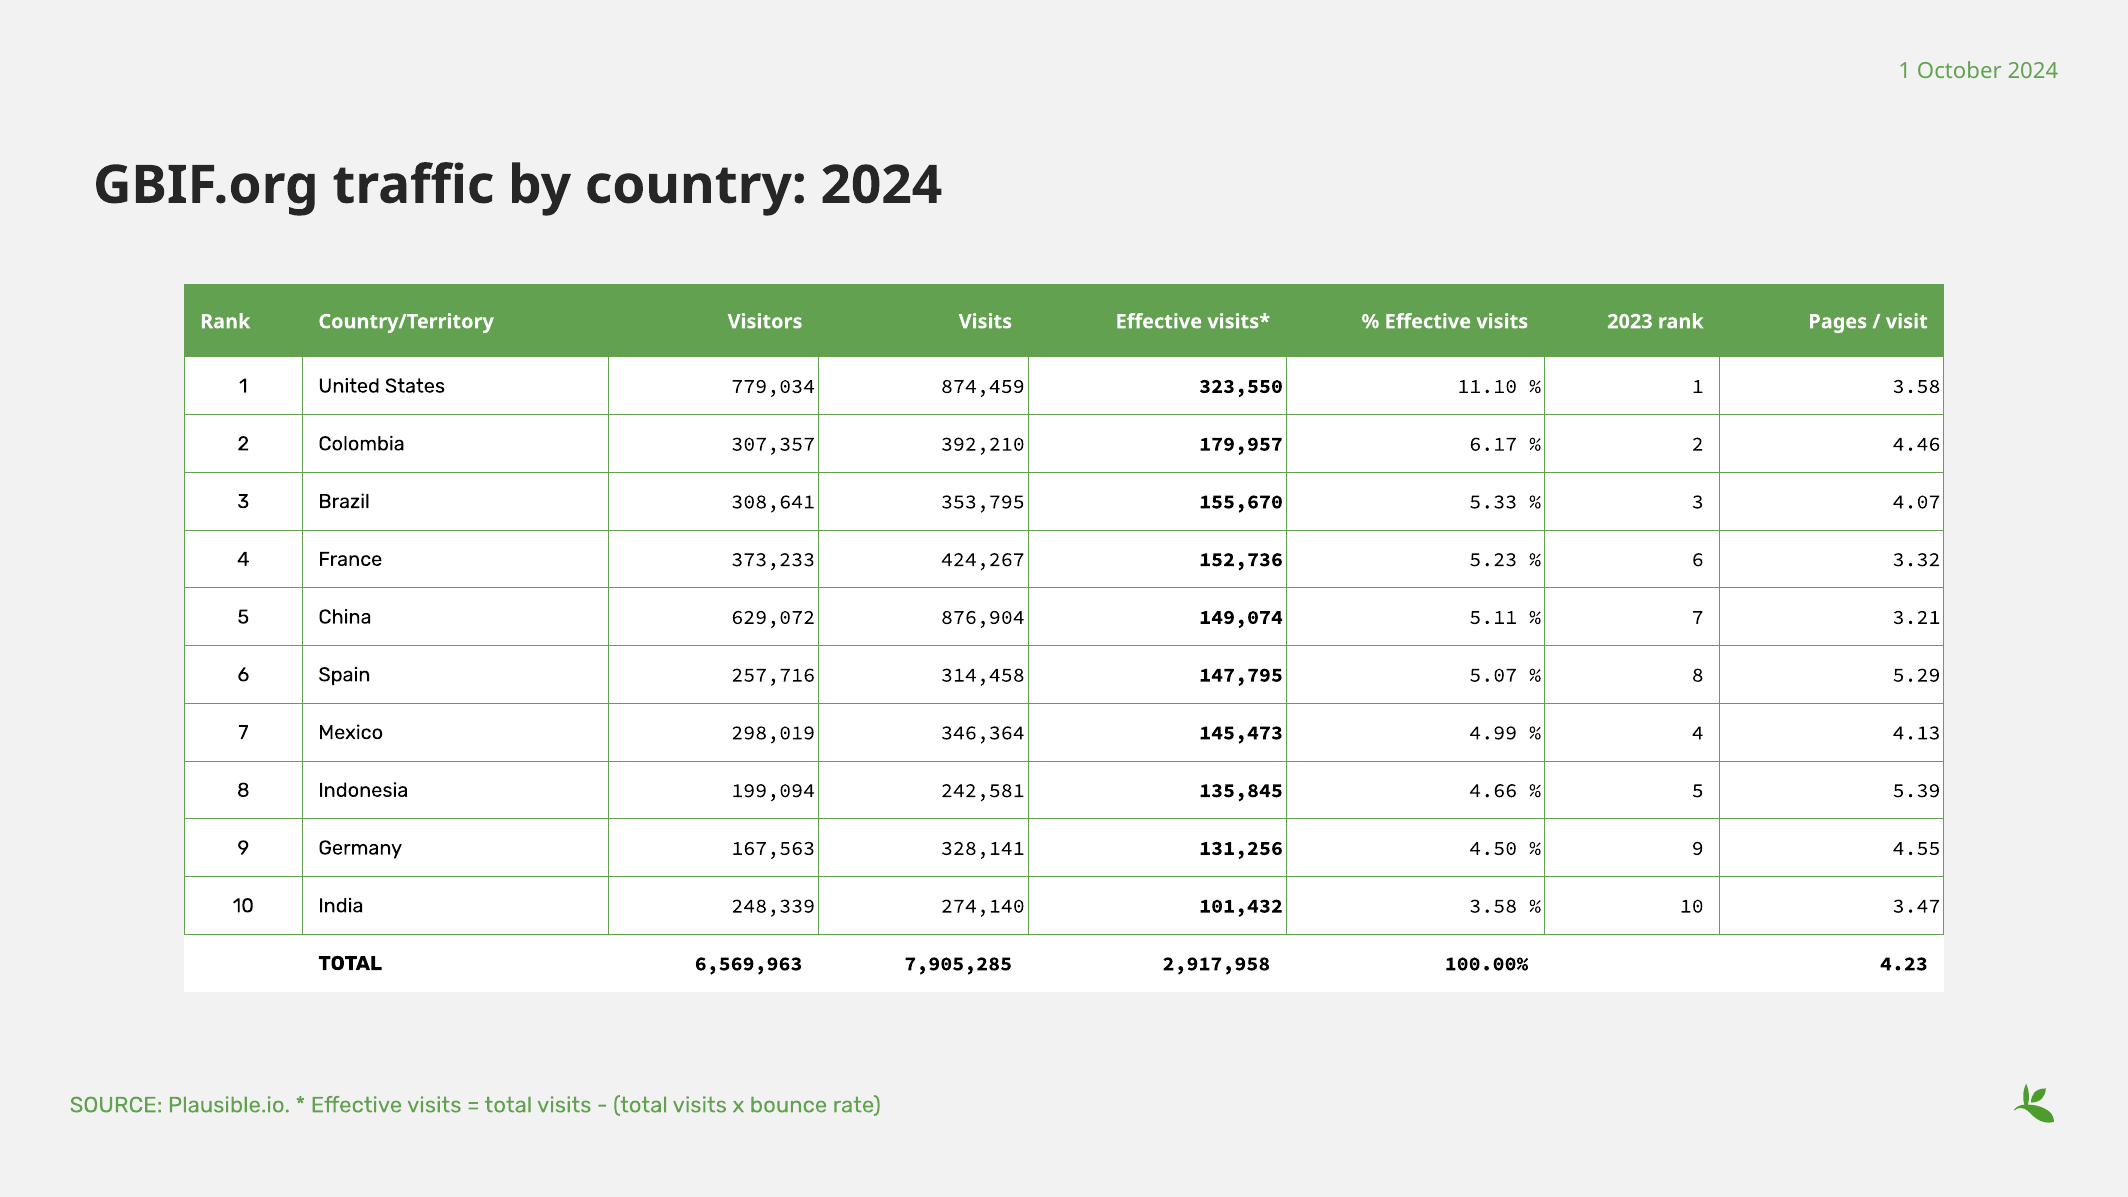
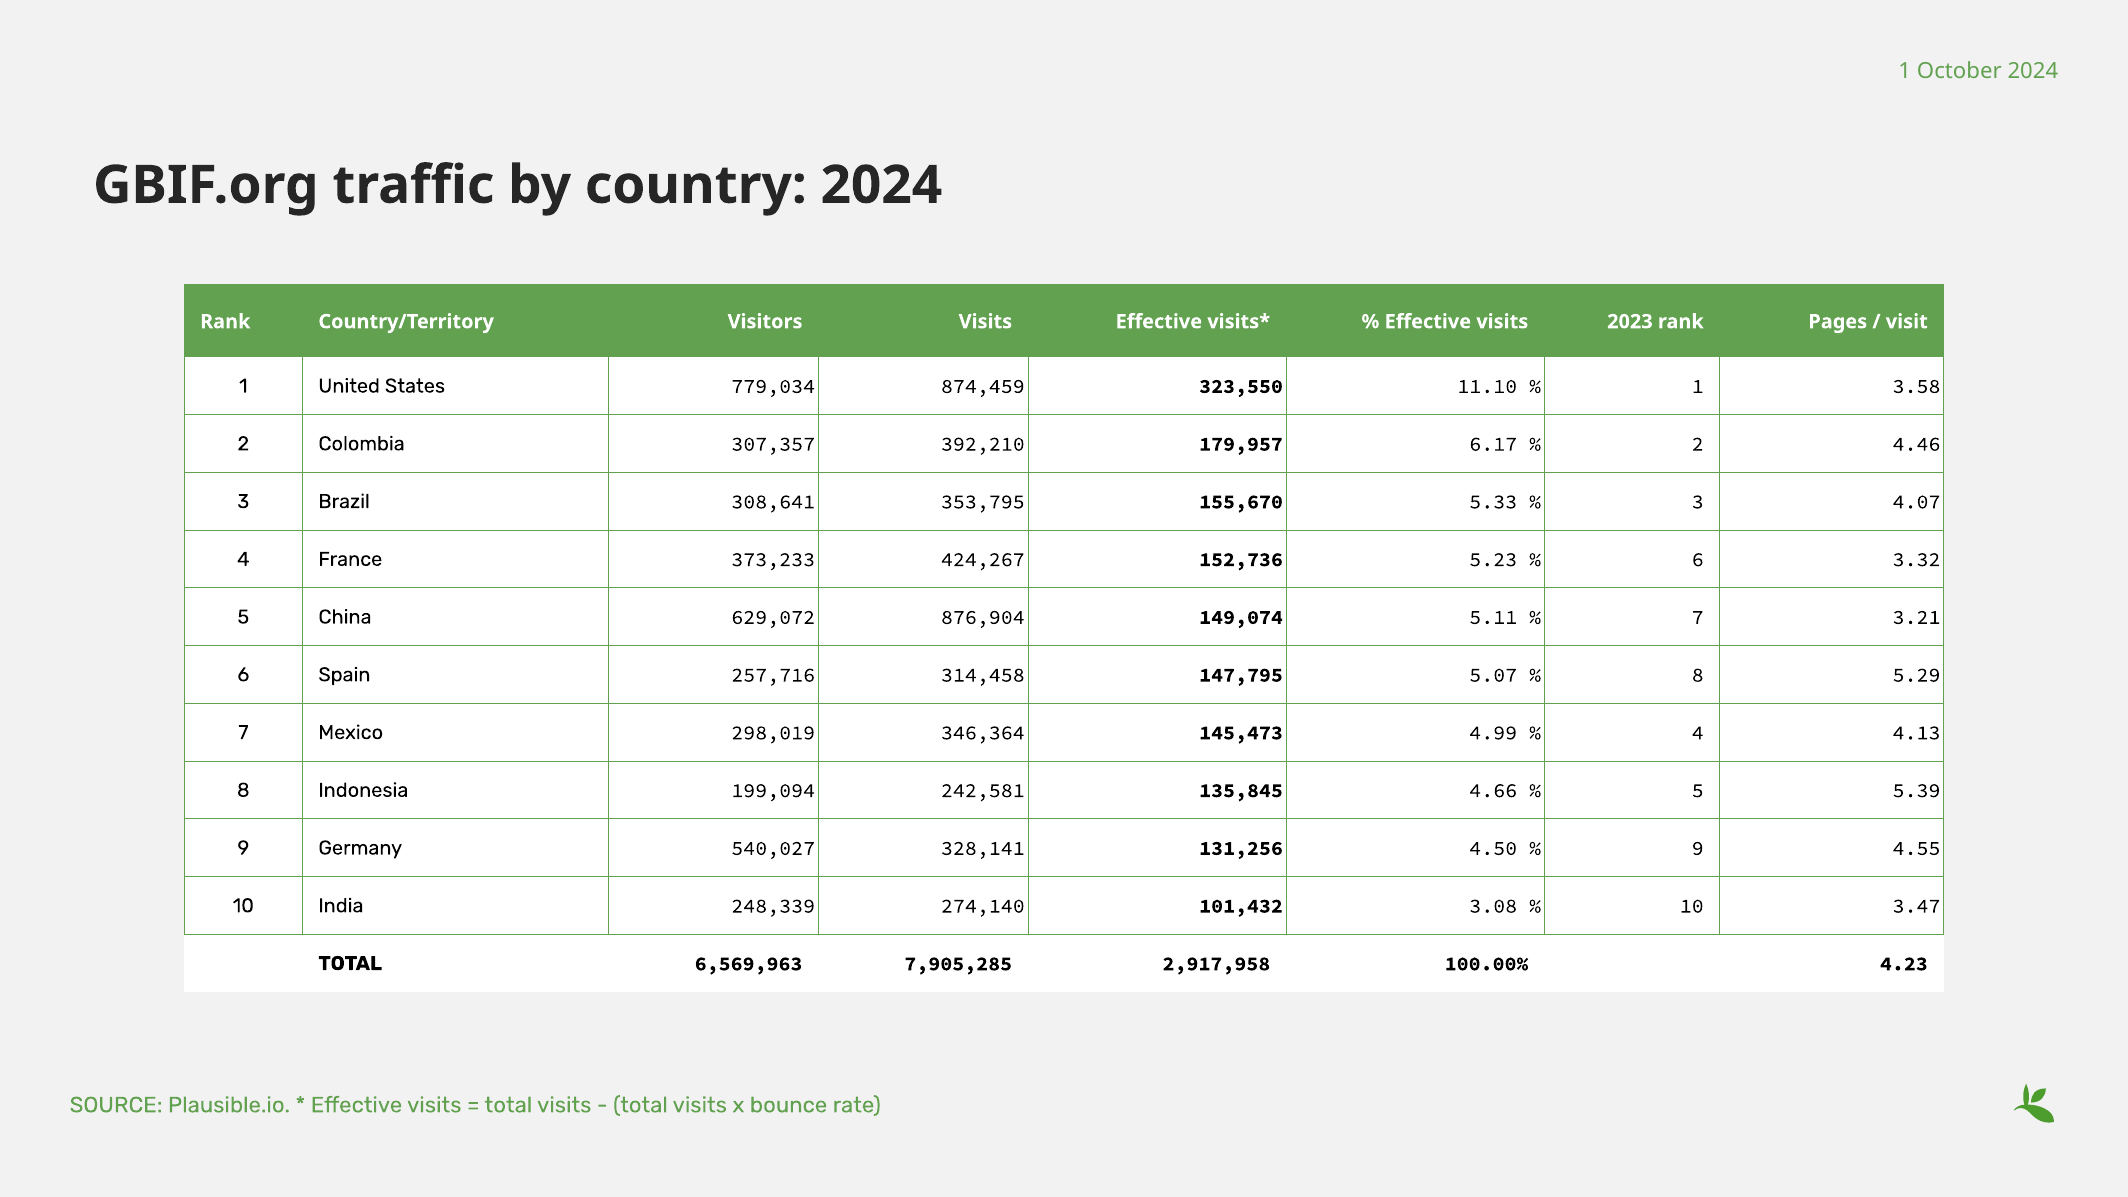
167,563: 167,563 -> 540,027
101,432 3.58: 3.58 -> 3.08
